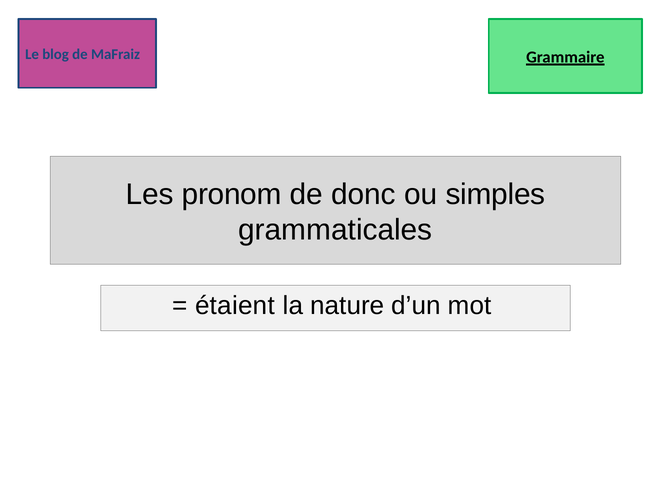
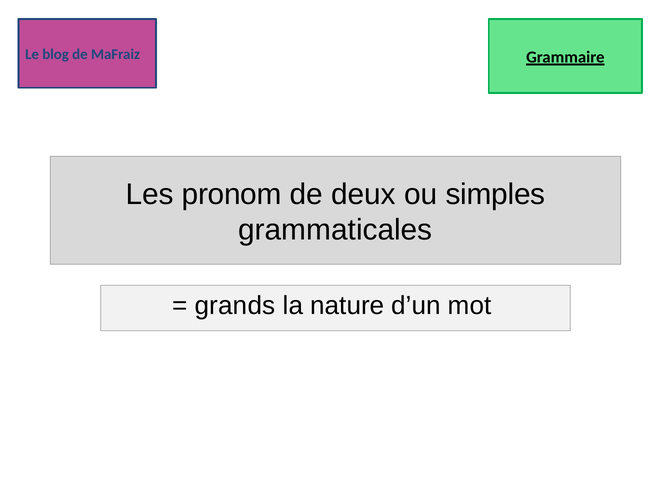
donc: donc -> deux
étaient: étaient -> grands
